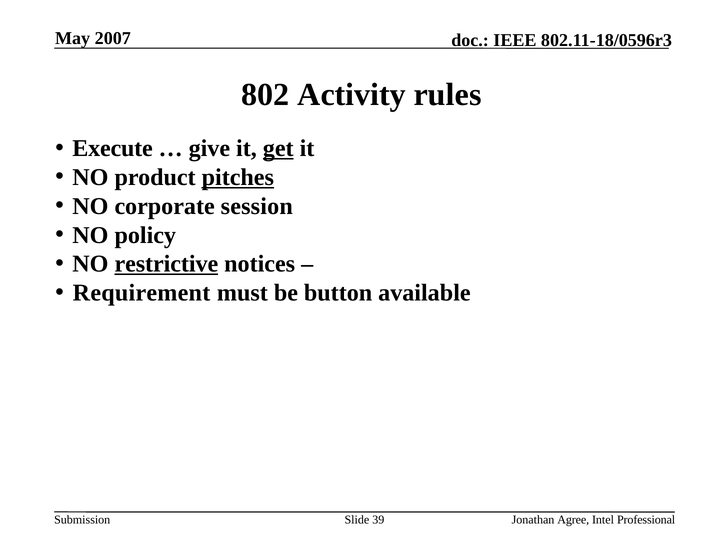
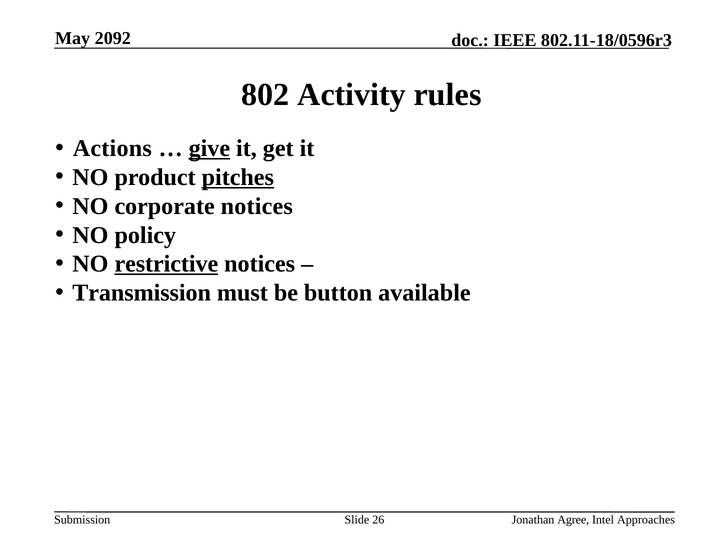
2007: 2007 -> 2092
Execute: Execute -> Actions
give underline: none -> present
get underline: present -> none
corporate session: session -> notices
Requirement: Requirement -> Transmission
39: 39 -> 26
Professional: Professional -> Approaches
